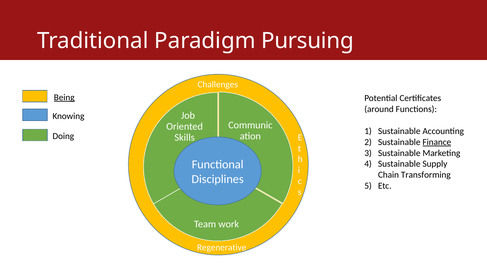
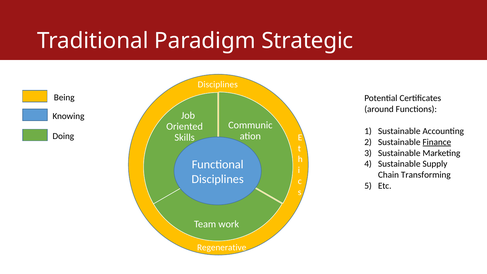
Pursuing: Pursuing -> Strategic
Challenges at (218, 85): Challenges -> Disciplines
Being underline: present -> none
